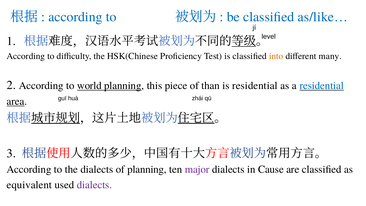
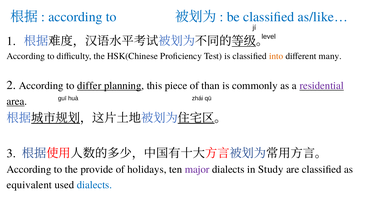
world: world -> differ
is residential: residential -> commonly
residential at (322, 86) colour: blue -> purple
the dialects: dialects -> provide
of planning: planning -> holidays
Cause: Cause -> Study
dialects at (94, 185) colour: purple -> blue
